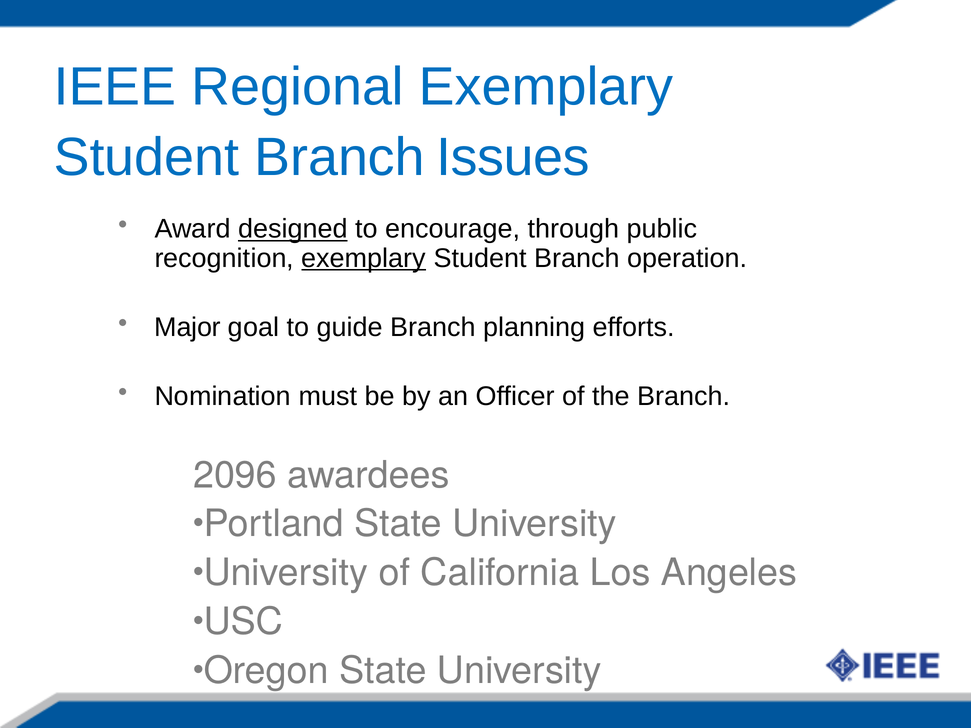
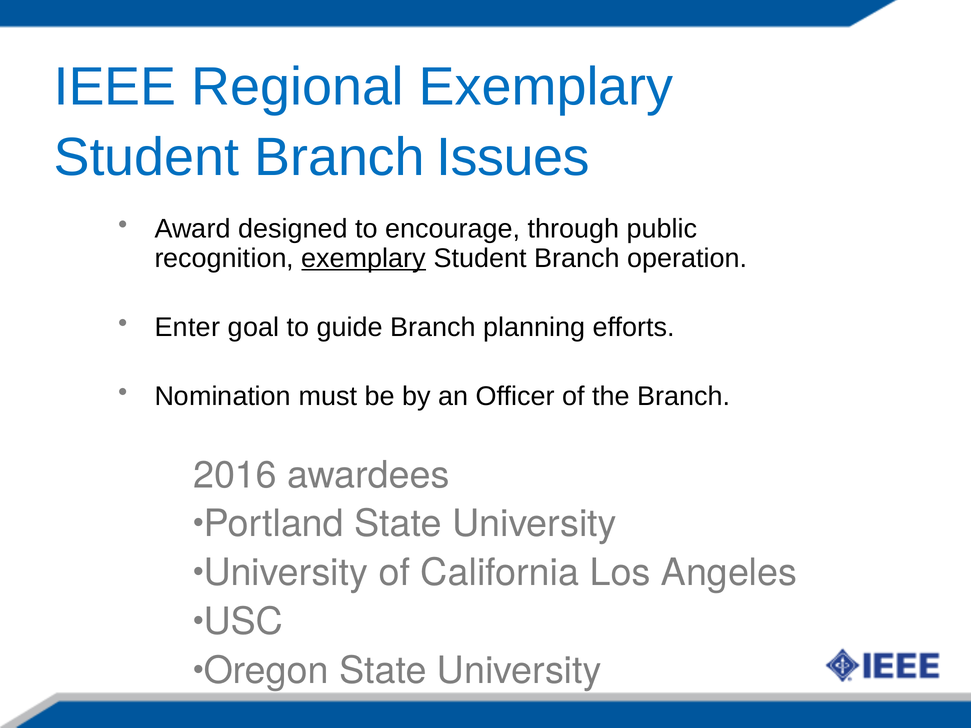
designed underline: present -> none
Major: Major -> Enter
2096: 2096 -> 2016
